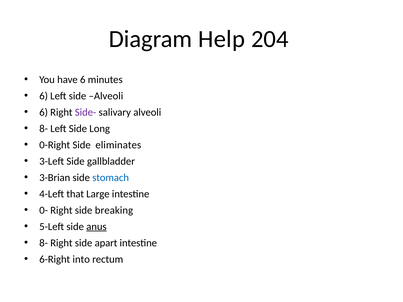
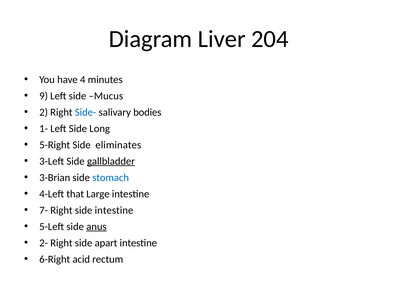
Help: Help -> Liver
have 6: 6 -> 4
6 at (44, 96): 6 -> 9
side Alveoli: Alveoli -> Mucus
6 at (44, 112): 6 -> 2
Side- colour: purple -> blue
salivary alveoli: alveoli -> bodies
8- at (44, 129): 8- -> 1-
0-Right: 0-Right -> 5-Right
gallbladder underline: none -> present
0-: 0- -> 7-
side breaking: breaking -> intestine
8- at (44, 243): 8- -> 2-
into: into -> acid
